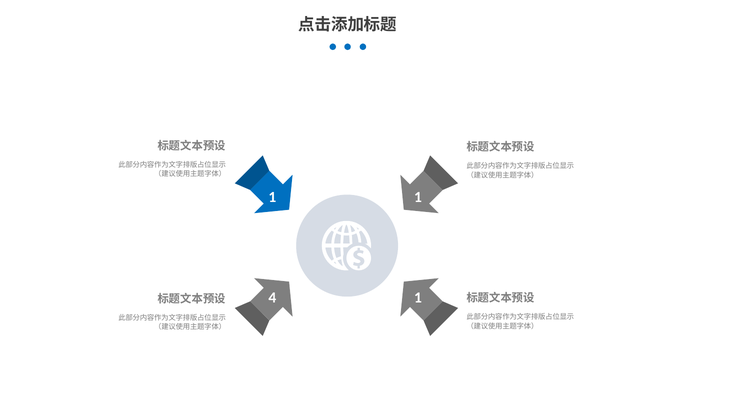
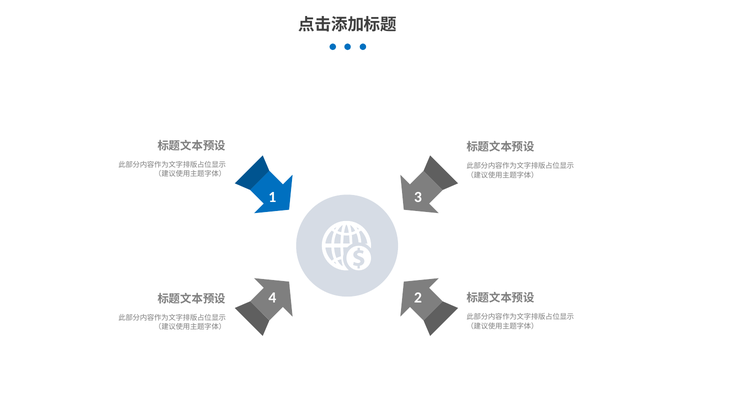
1 1: 1 -> 3
4 1: 1 -> 2
